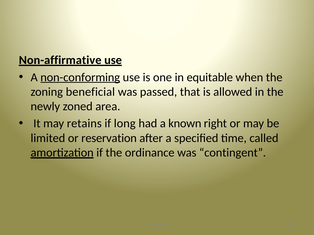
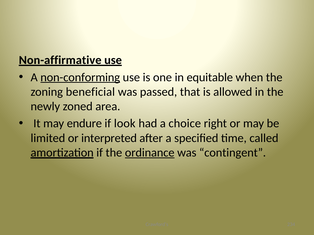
retains: retains -> endure
long: long -> look
known: known -> choice
reservation: reservation -> interpreted
ordinance underline: none -> present
